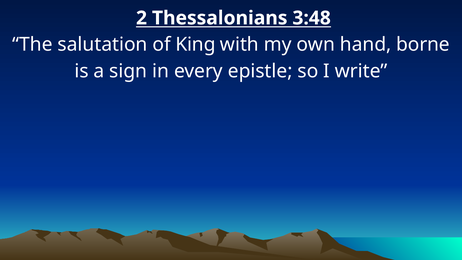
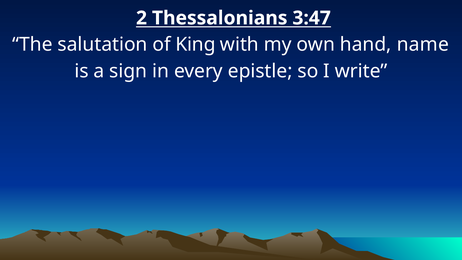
3:48: 3:48 -> 3:47
borne: borne -> name
